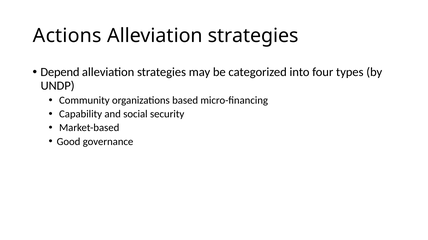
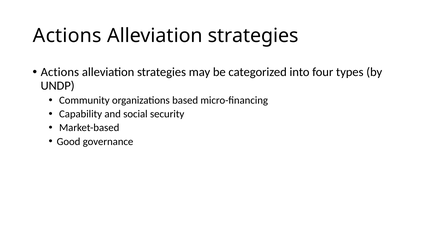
Depend at (60, 72): Depend -> Actions
